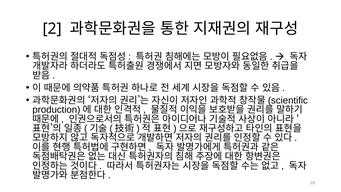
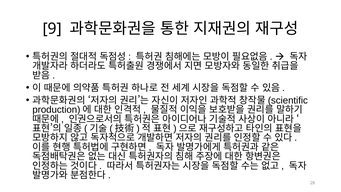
2: 2 -> 9
